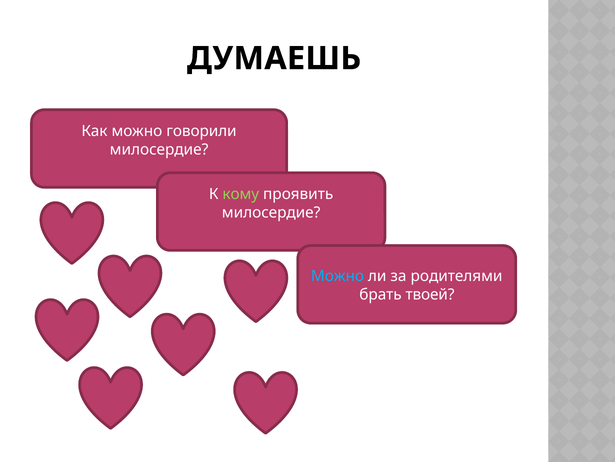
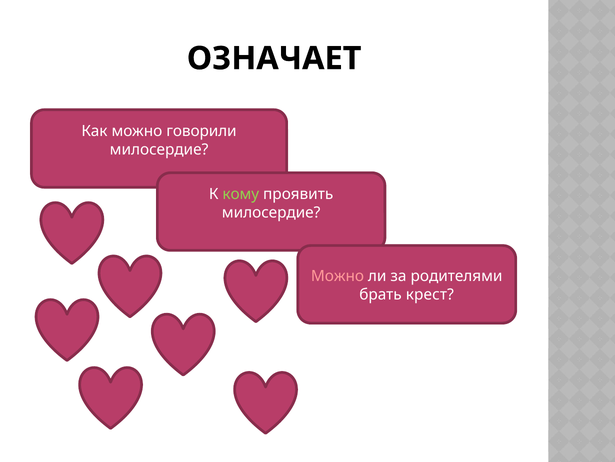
ДУМАЕШЬ: ДУМАЕШЬ -> ОЗНАЧАЕТ
Можно at (337, 276) colour: light blue -> pink
твоей: твоей -> крест
